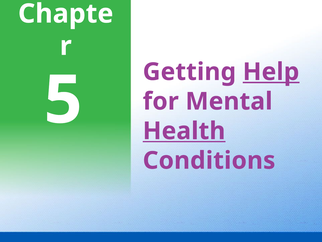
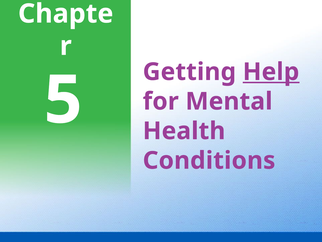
Health underline: present -> none
